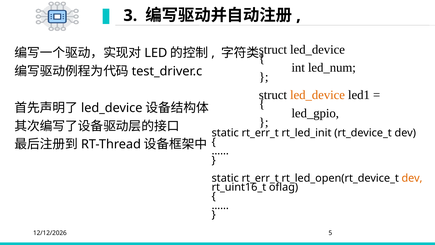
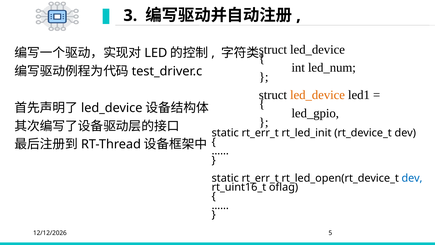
dev at (412, 178) colour: orange -> blue
